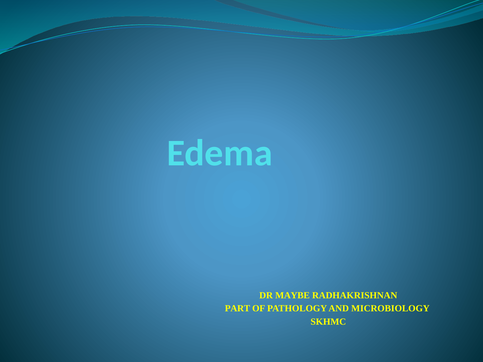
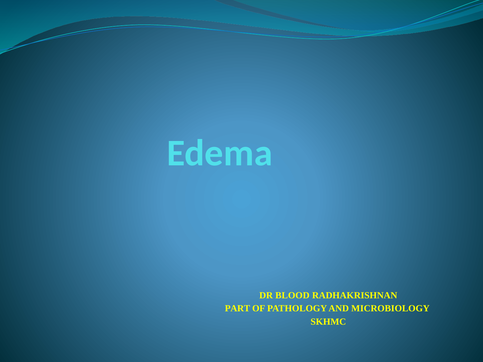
MAYBE: MAYBE -> BLOOD
